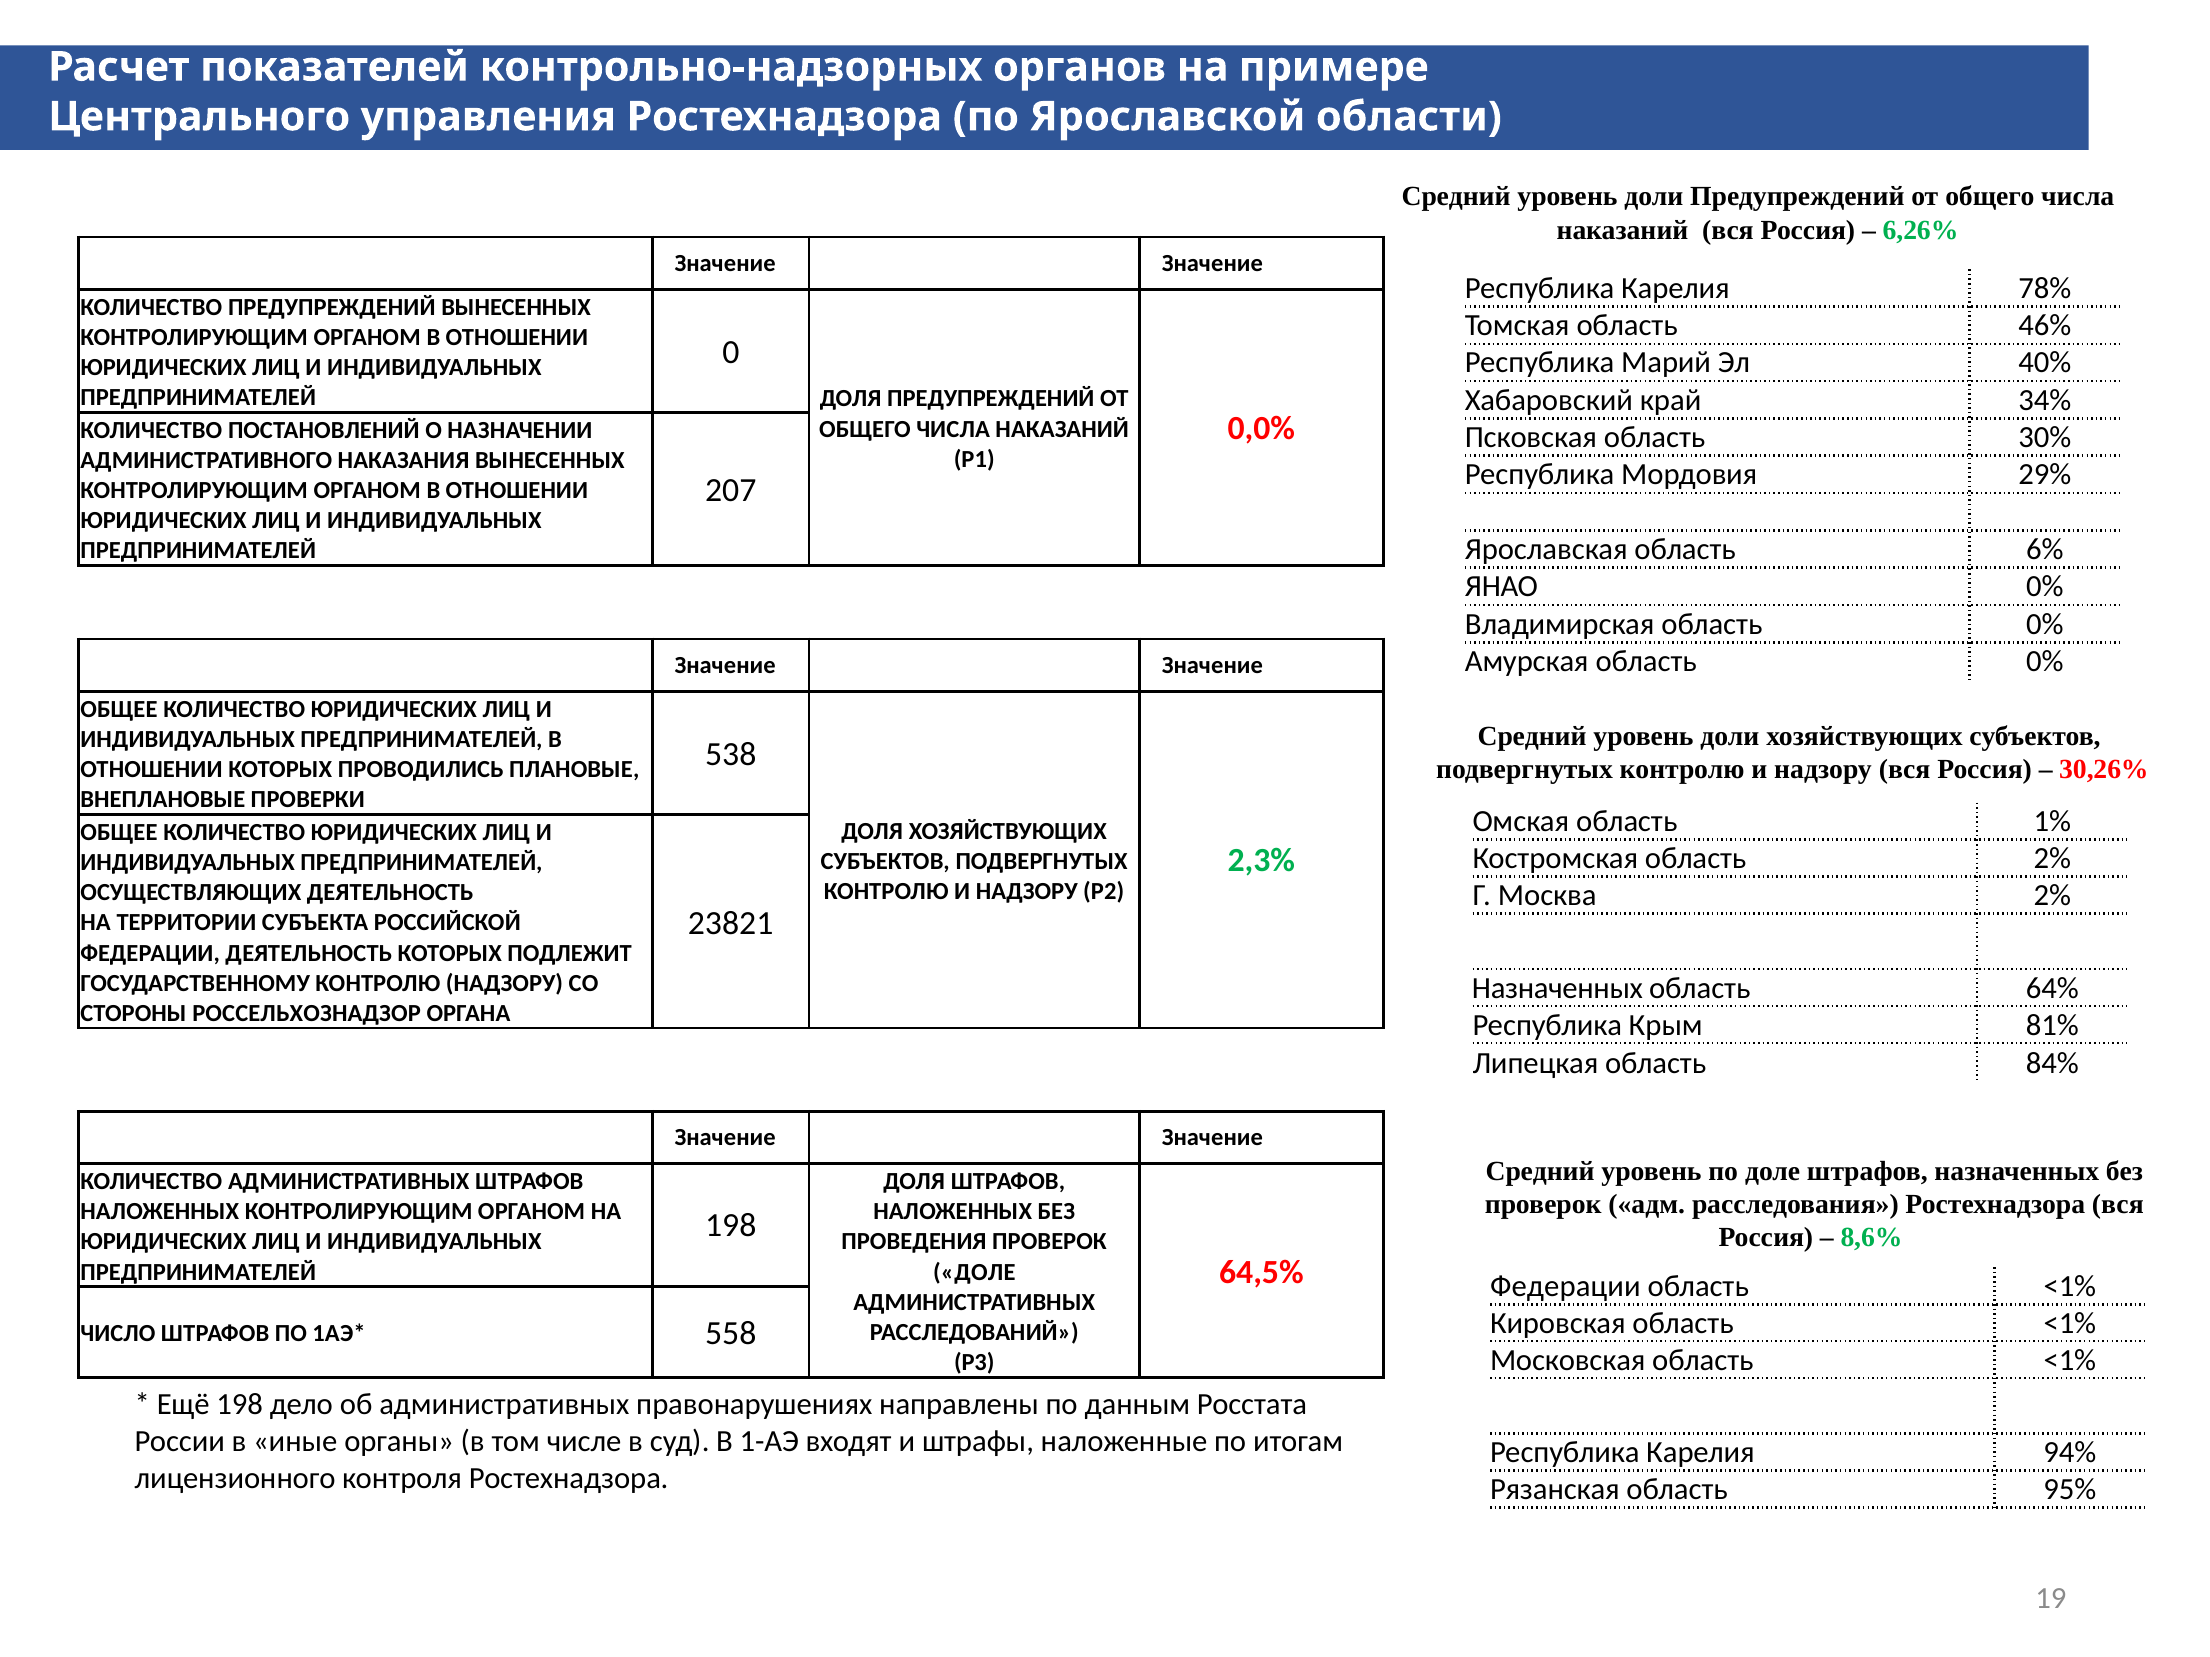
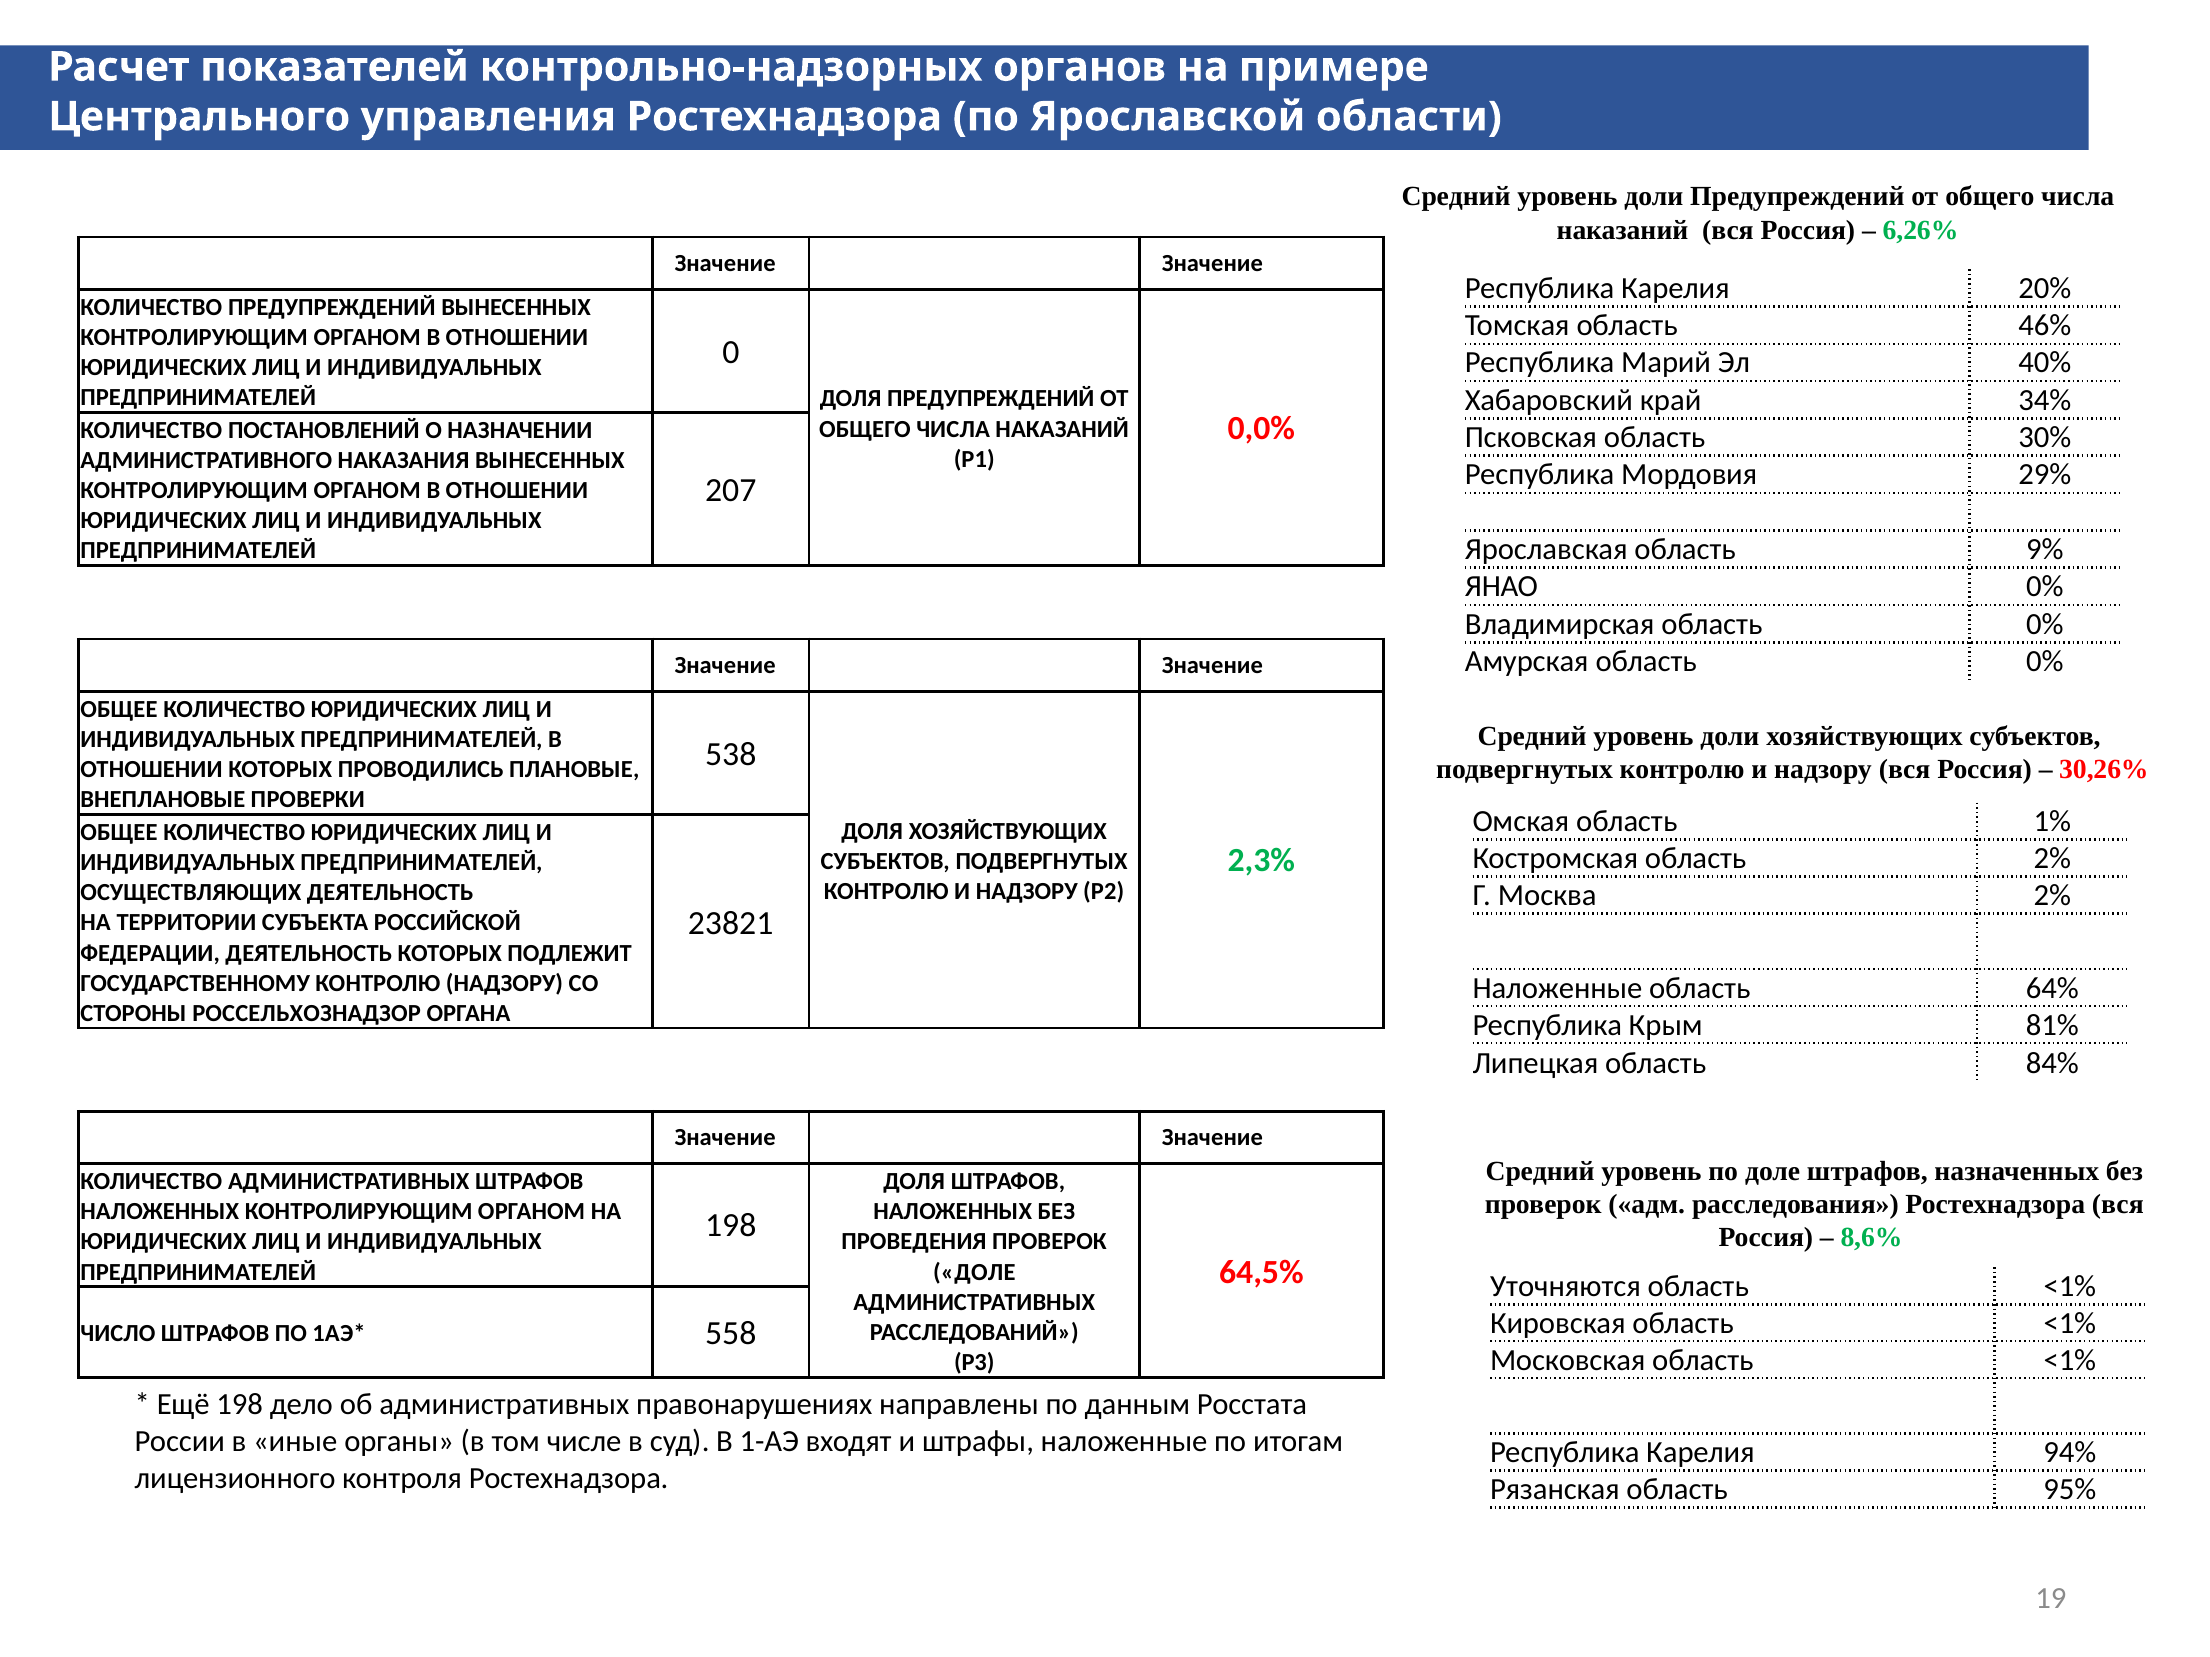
78%: 78% -> 20%
6%: 6% -> 9%
Назначенных at (1558, 988): Назначенных -> Наложенные
Федерации at (1565, 1286): Федерации -> Уточняются
